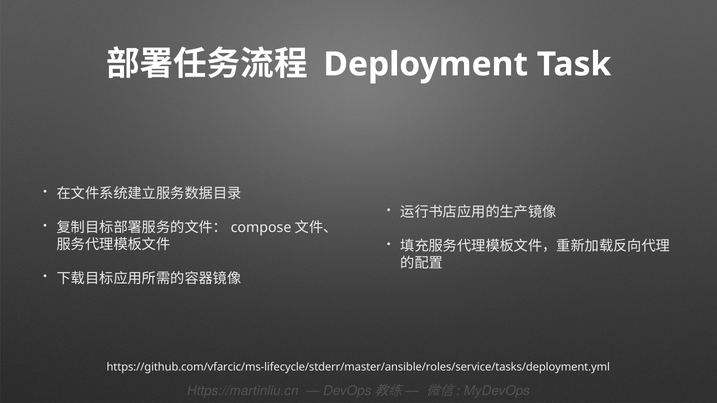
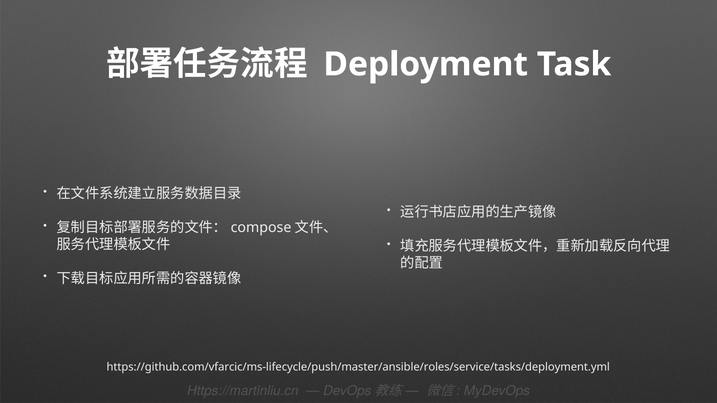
https://github.com/vfarcic/ms-lifecycle/stderr/master/ansible/roles/service/tasks/deployment.yml: https://github.com/vfarcic/ms-lifecycle/stderr/master/ansible/roles/service/tasks/deployment.yml -> https://github.com/vfarcic/ms-lifecycle/push/master/ansible/roles/service/tasks/deployment.yml
